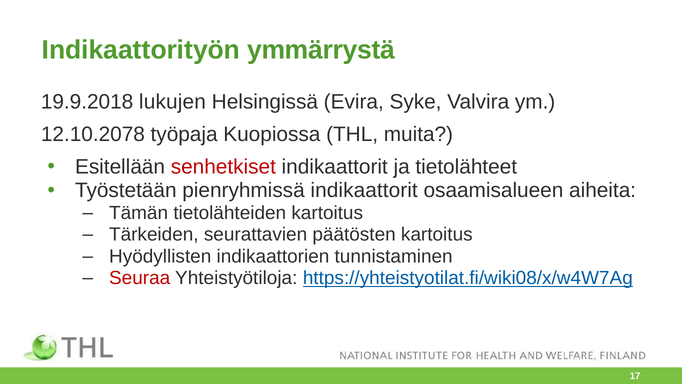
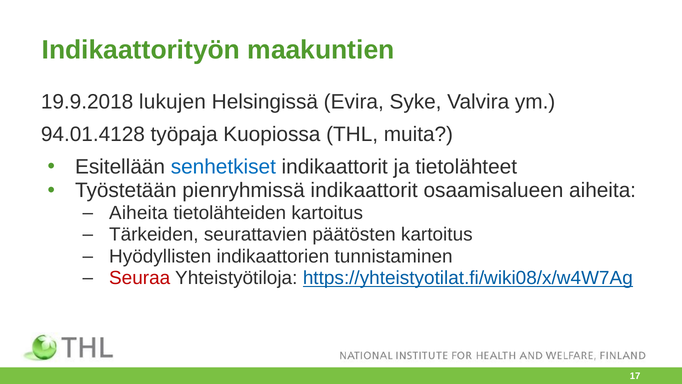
ymmärrystä: ymmärrystä -> maakuntien
12.10.2078: 12.10.2078 -> 94.01.4128
senhetkiset colour: red -> blue
Tämän at (139, 213): Tämän -> Aiheita
